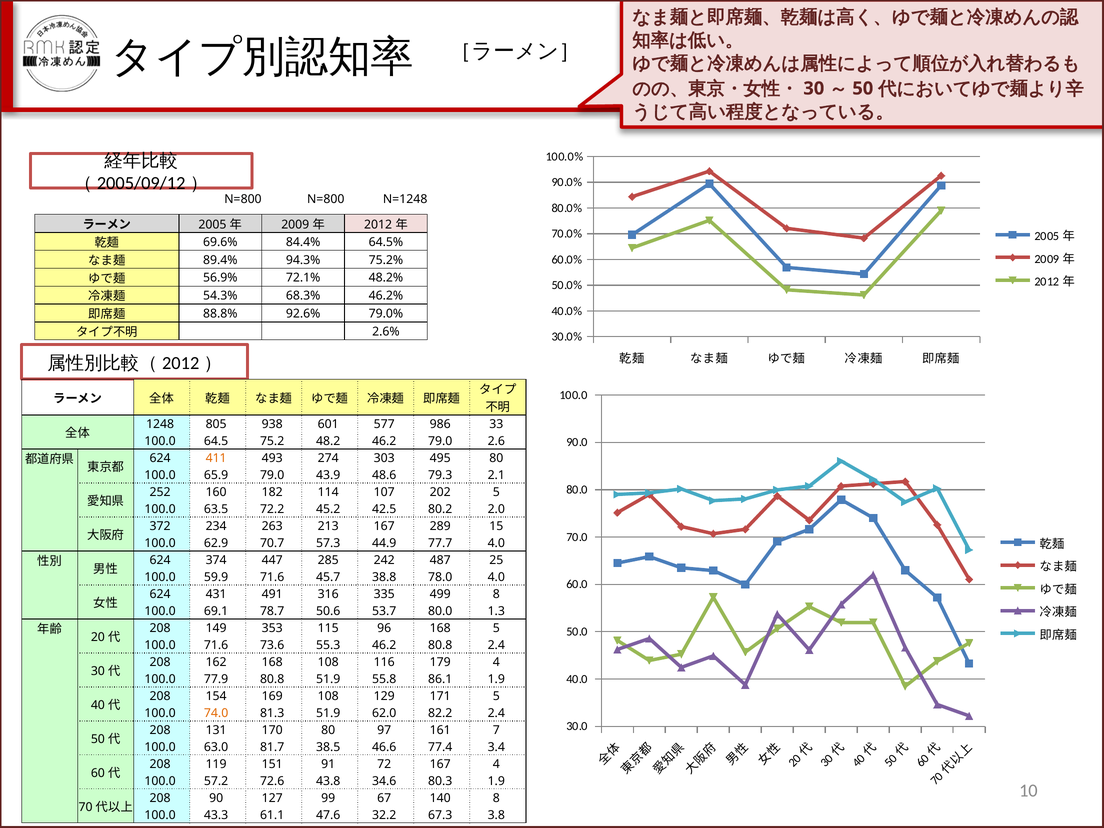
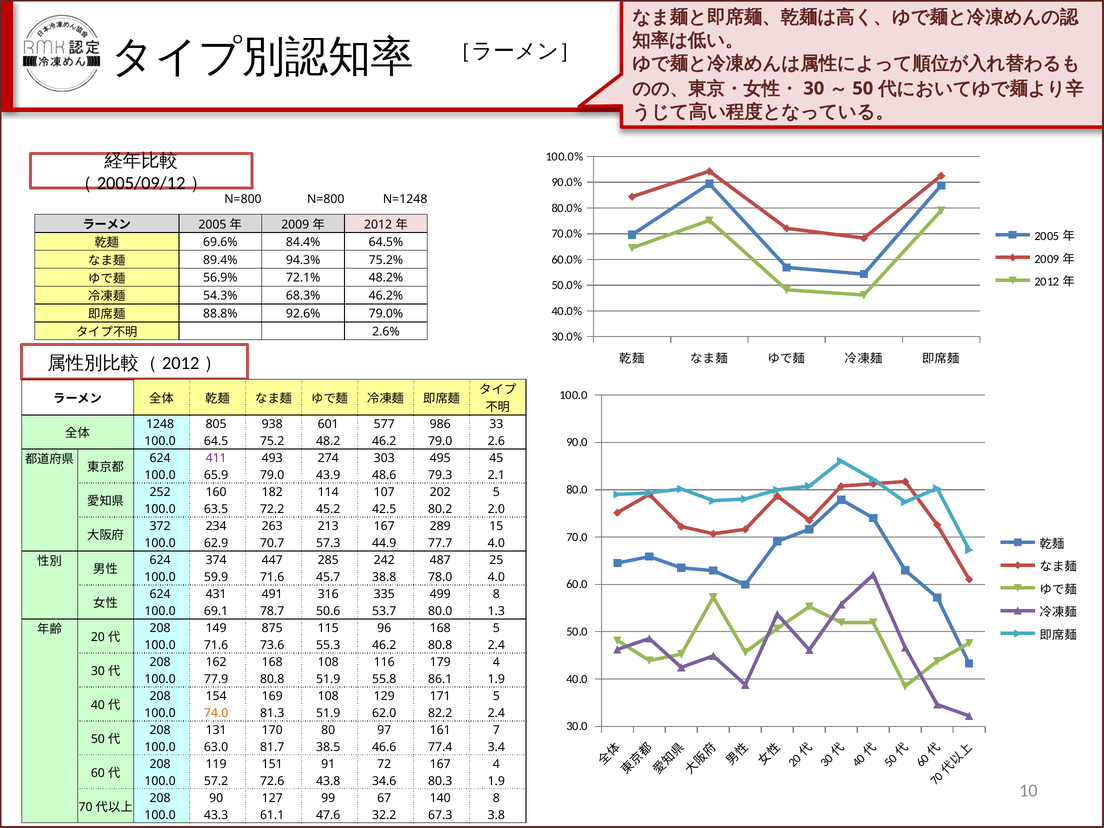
411 colour: orange -> purple
495 80: 80 -> 45
353: 353 -> 875
